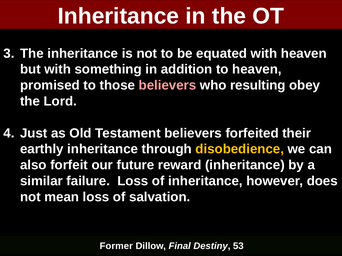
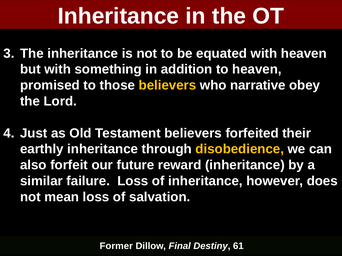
believers at (168, 85) colour: pink -> yellow
resulting: resulting -> narrative
53: 53 -> 61
